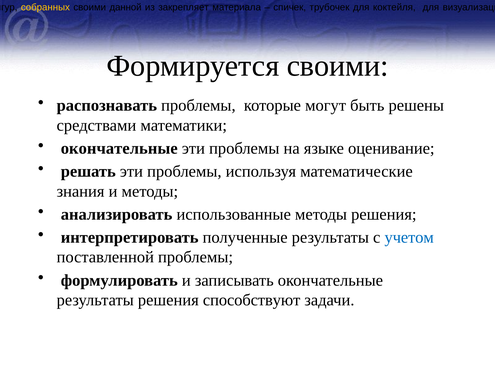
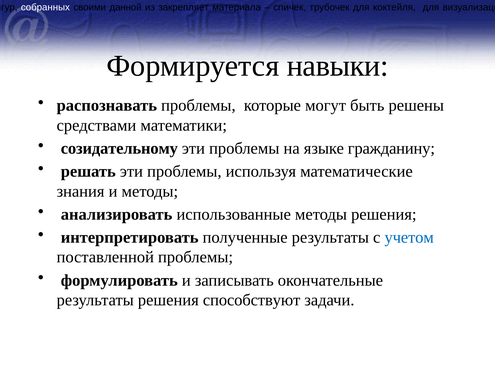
собранных colour: yellow -> white
Формируется своими: своими -> навыки
окончательные at (119, 148): окончательные -> созидательному
оценивание: оценивание -> гражданину
